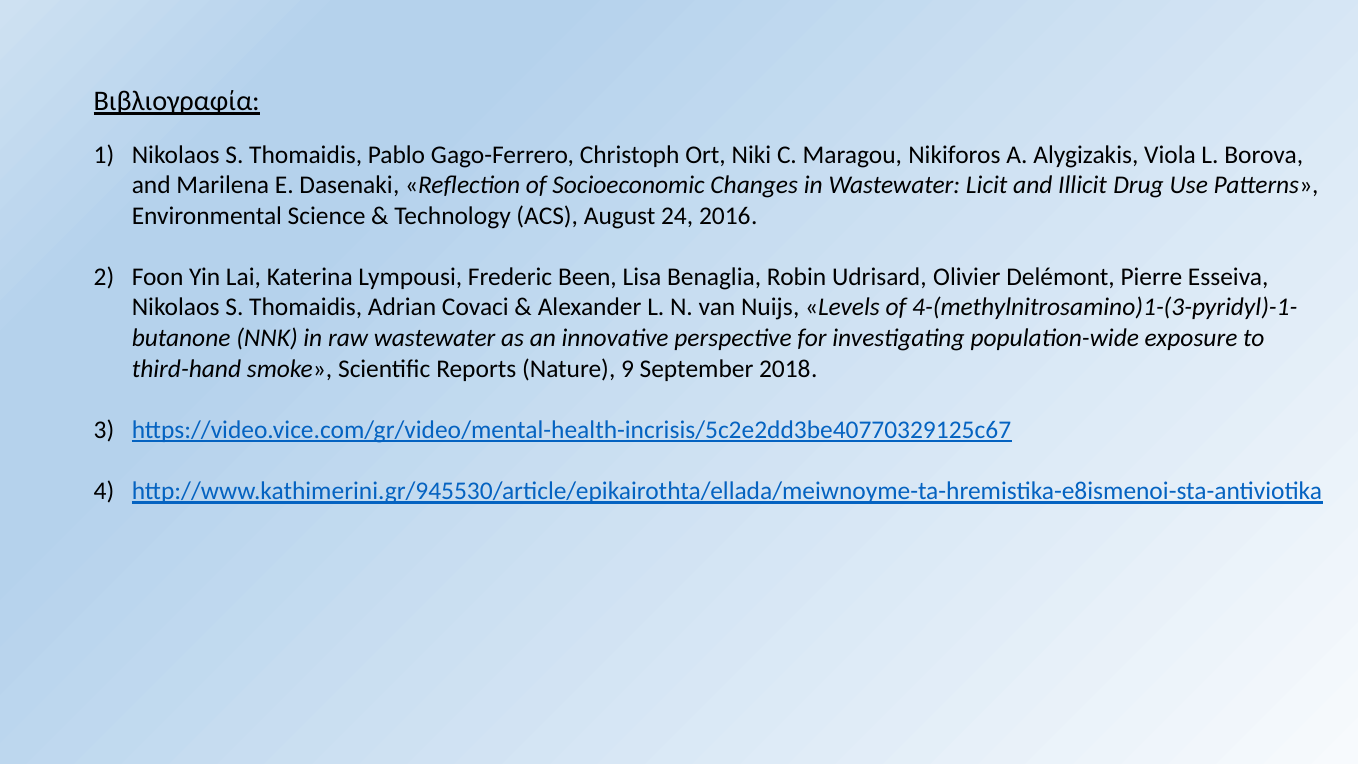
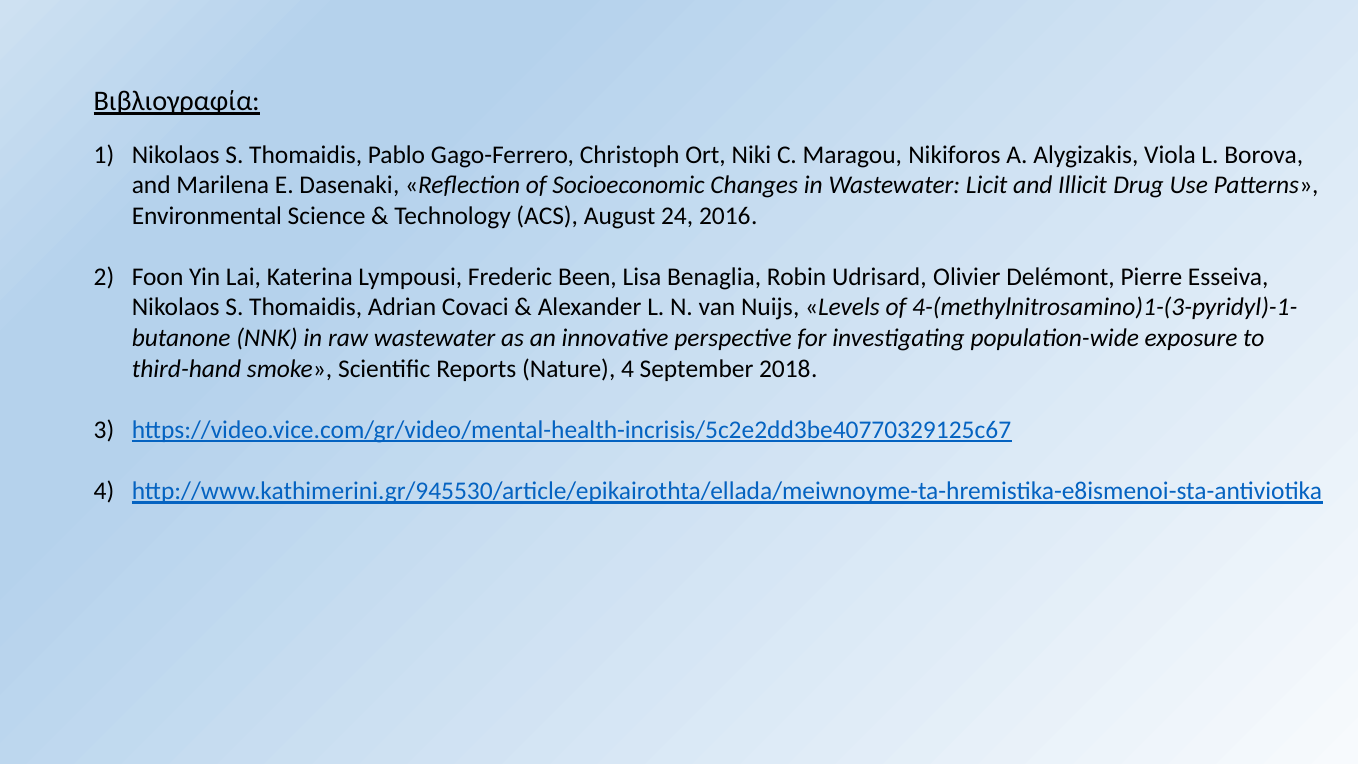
Nature 9: 9 -> 4
